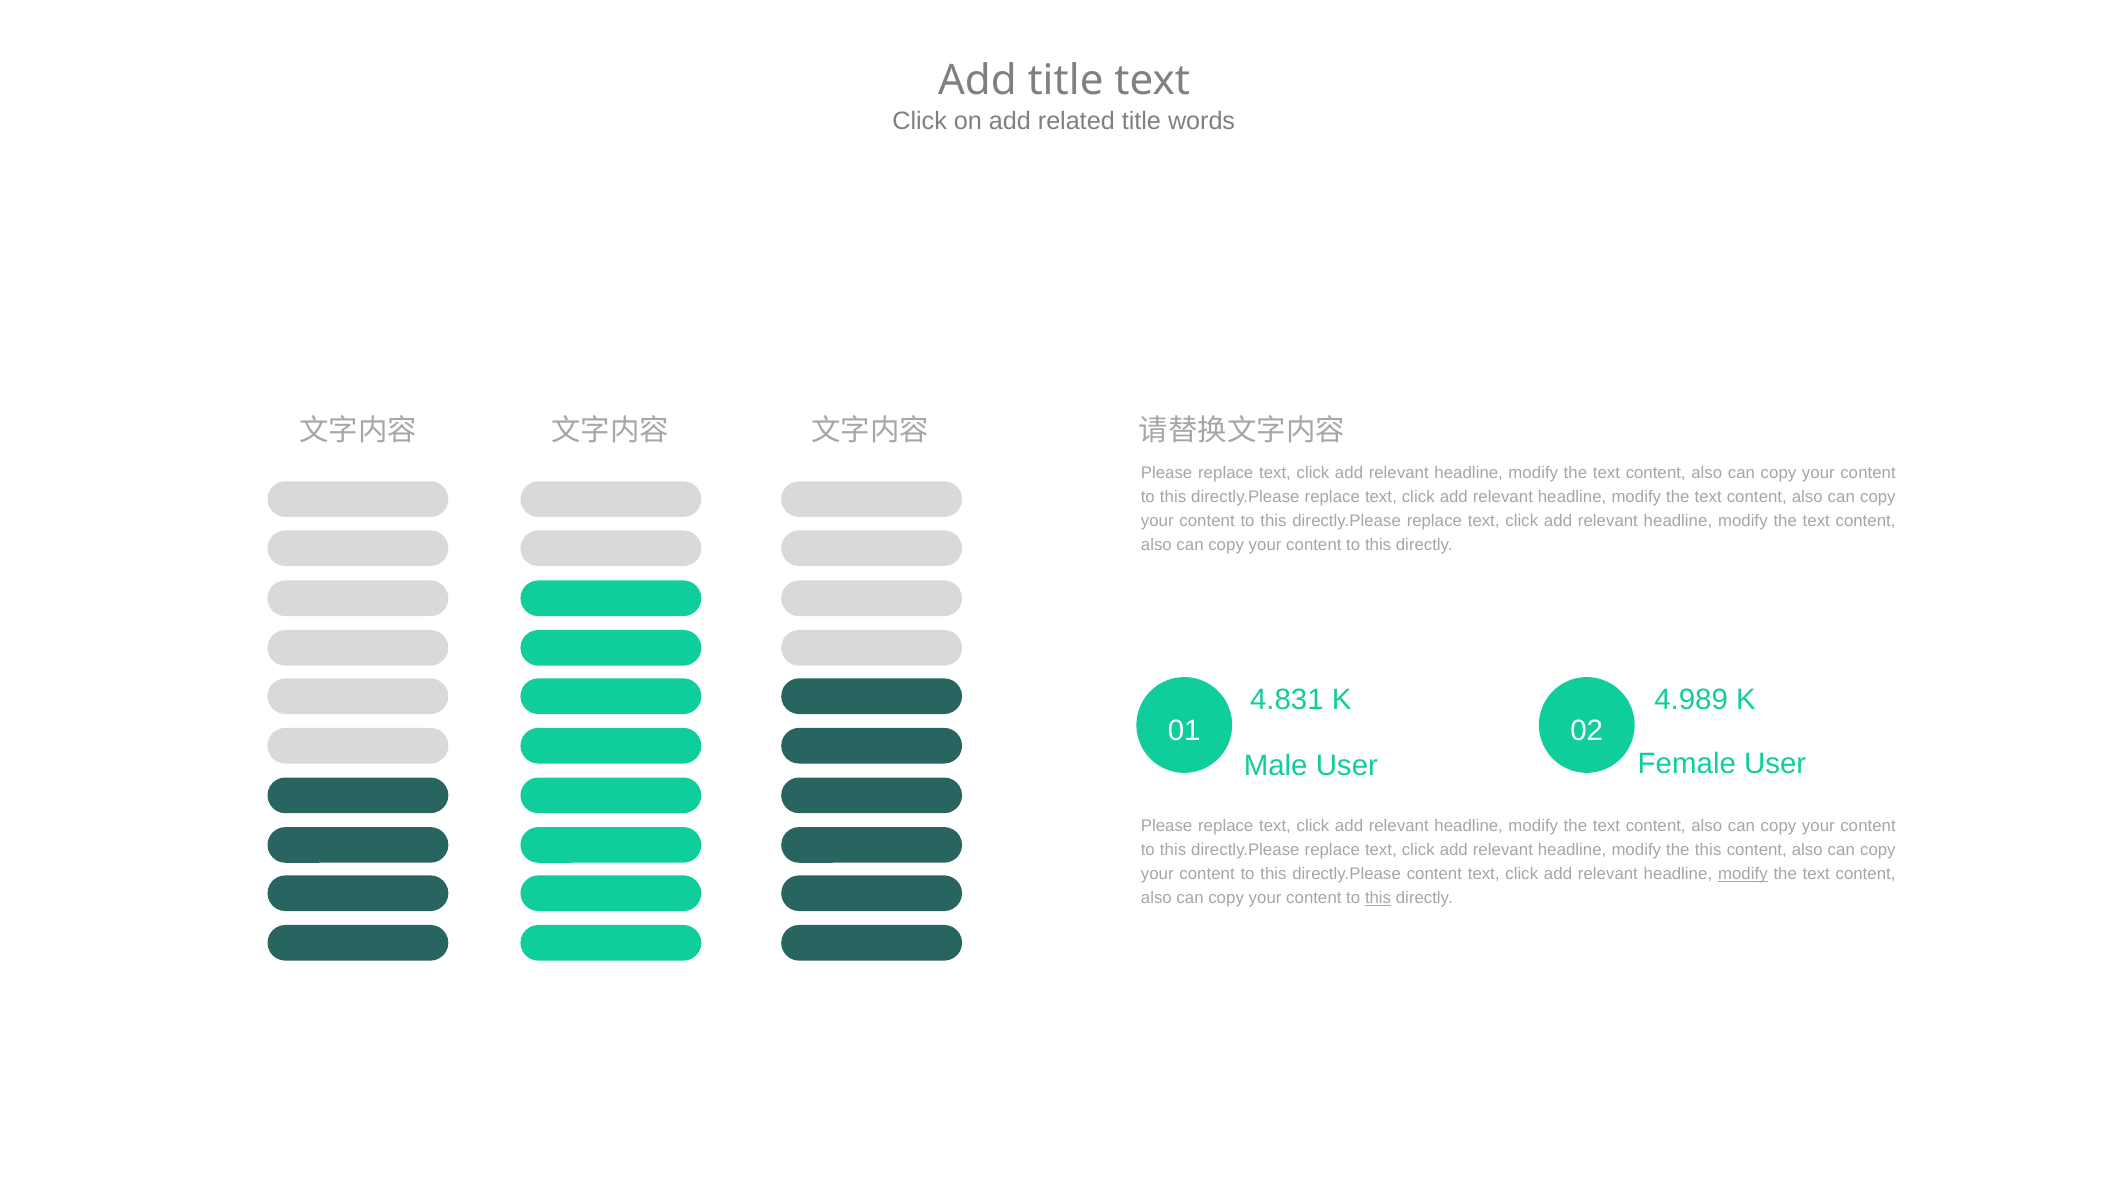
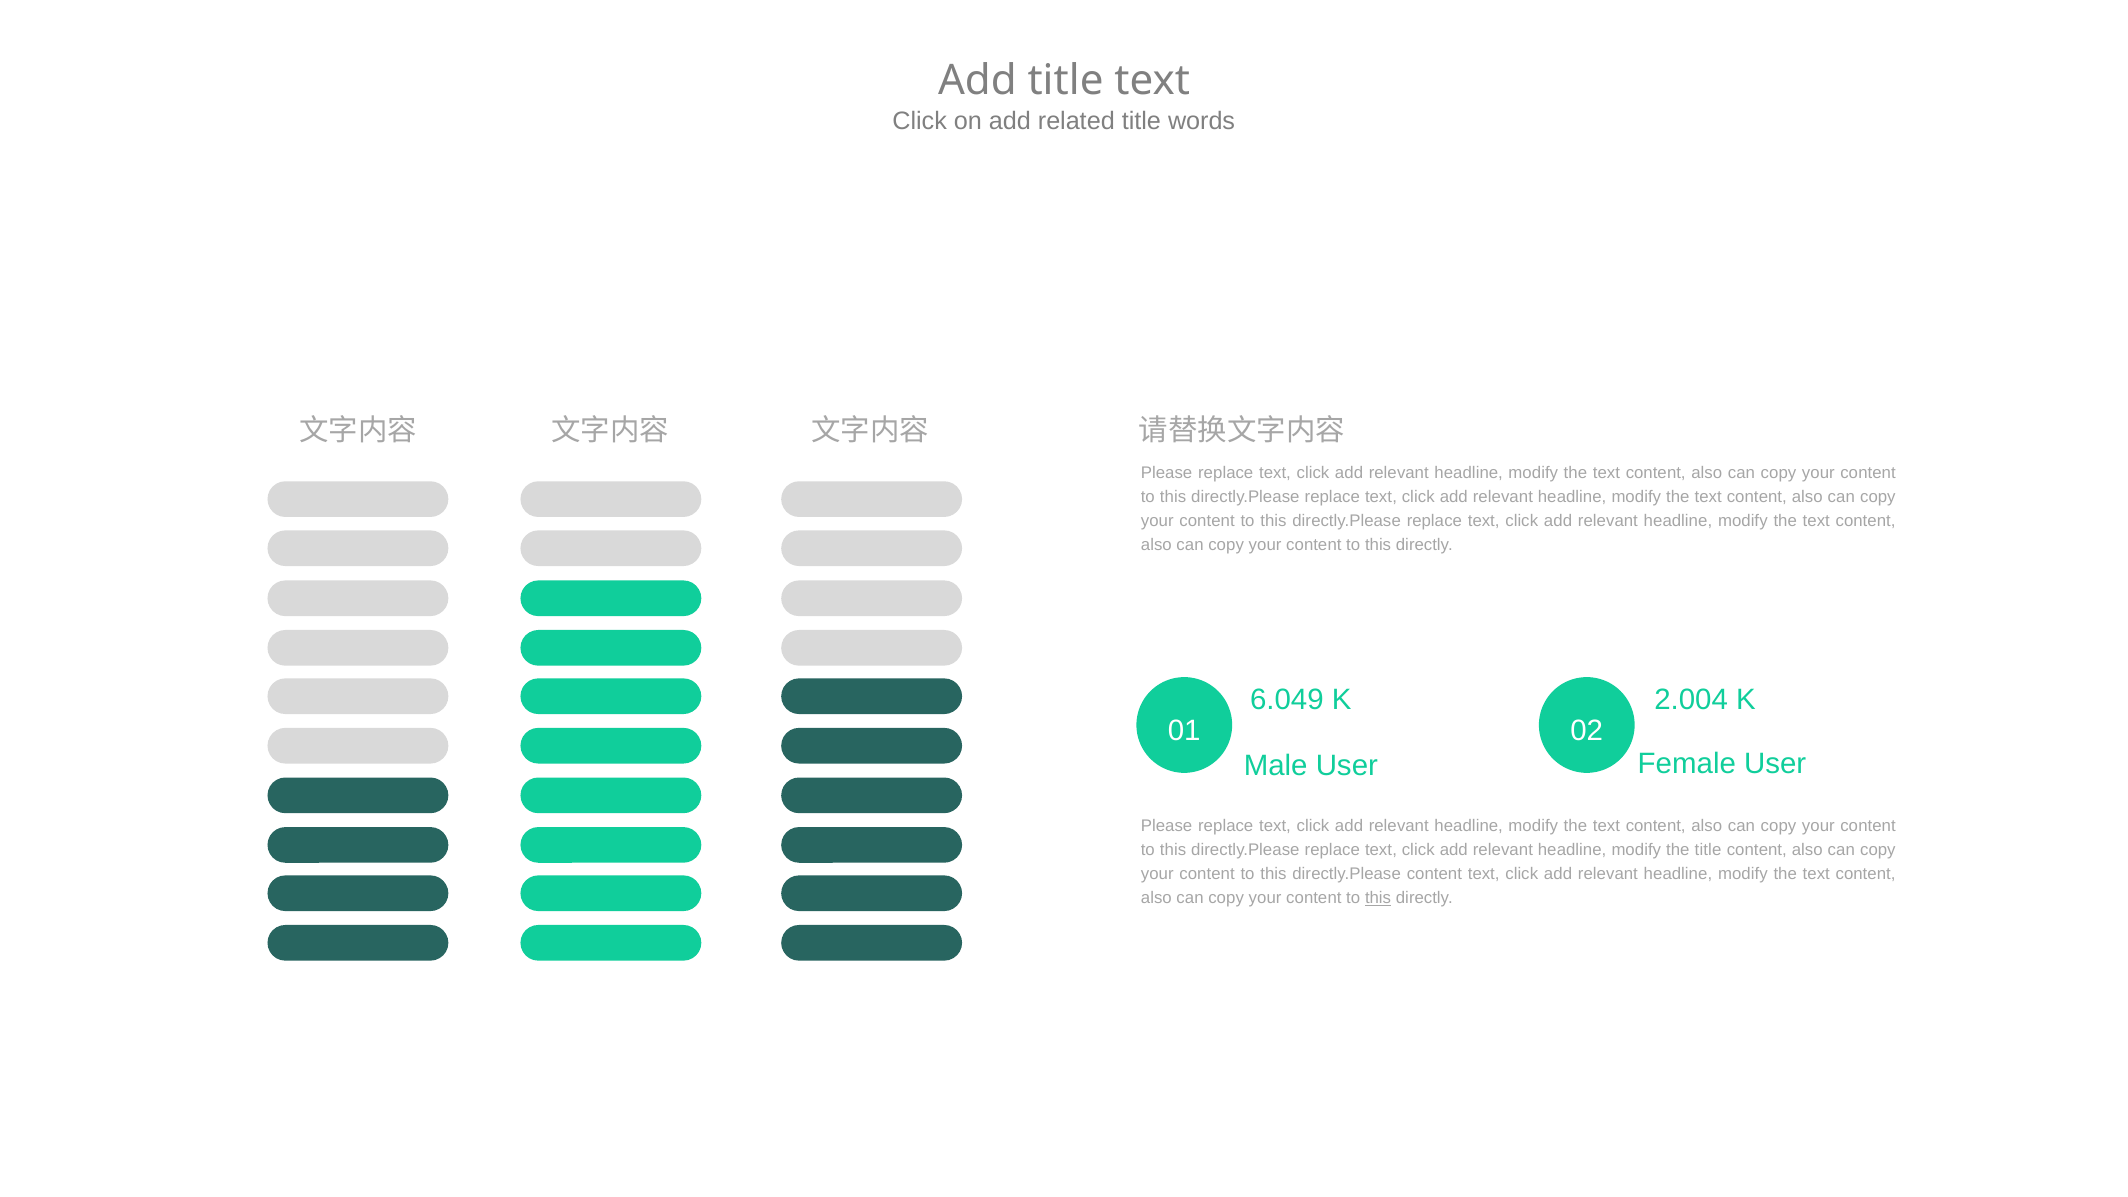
4.831: 4.831 -> 6.049
4.989: 4.989 -> 2.004
the this: this -> title
modify at (1743, 874) underline: present -> none
